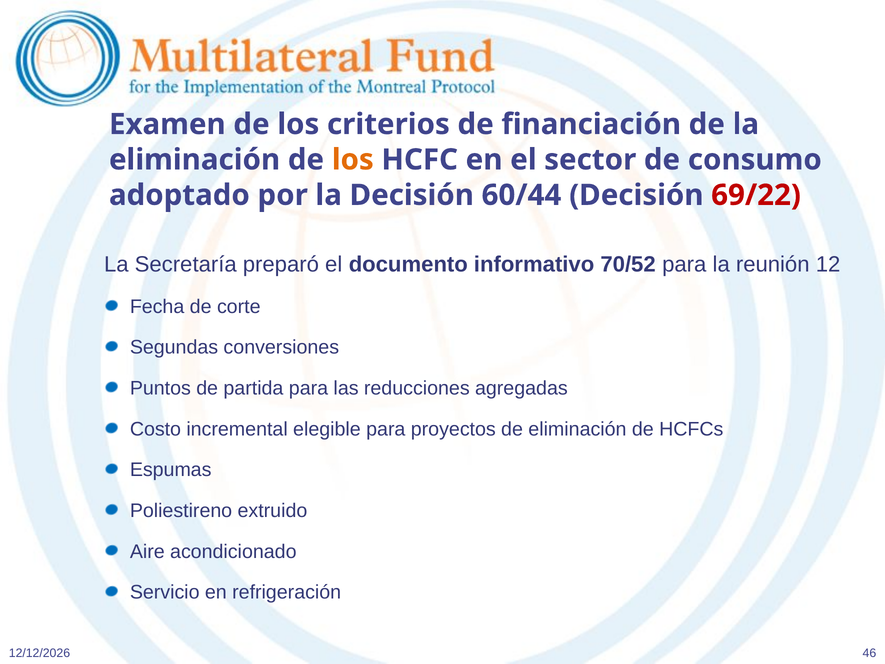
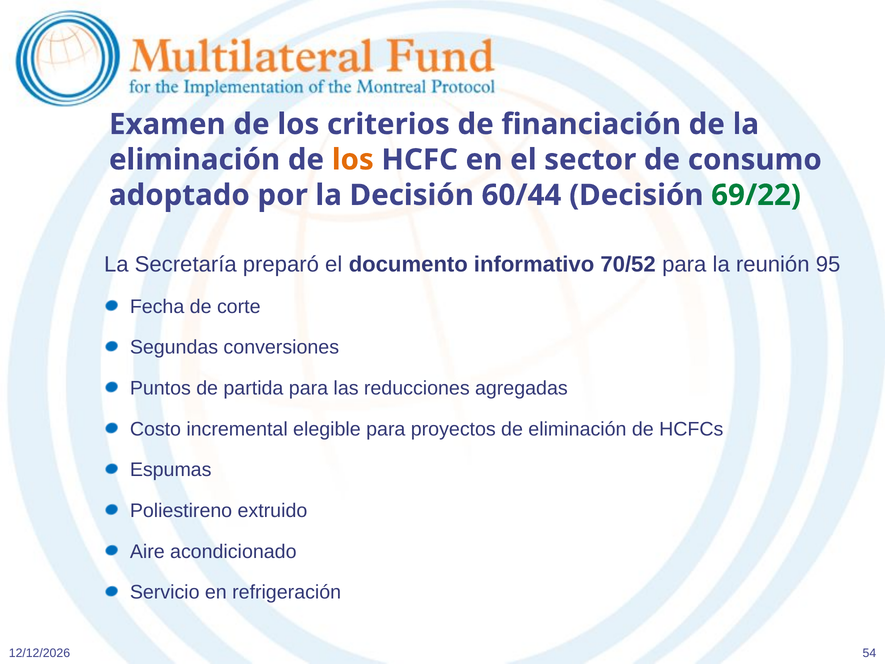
69/22 colour: red -> green
12: 12 -> 95
46: 46 -> 54
